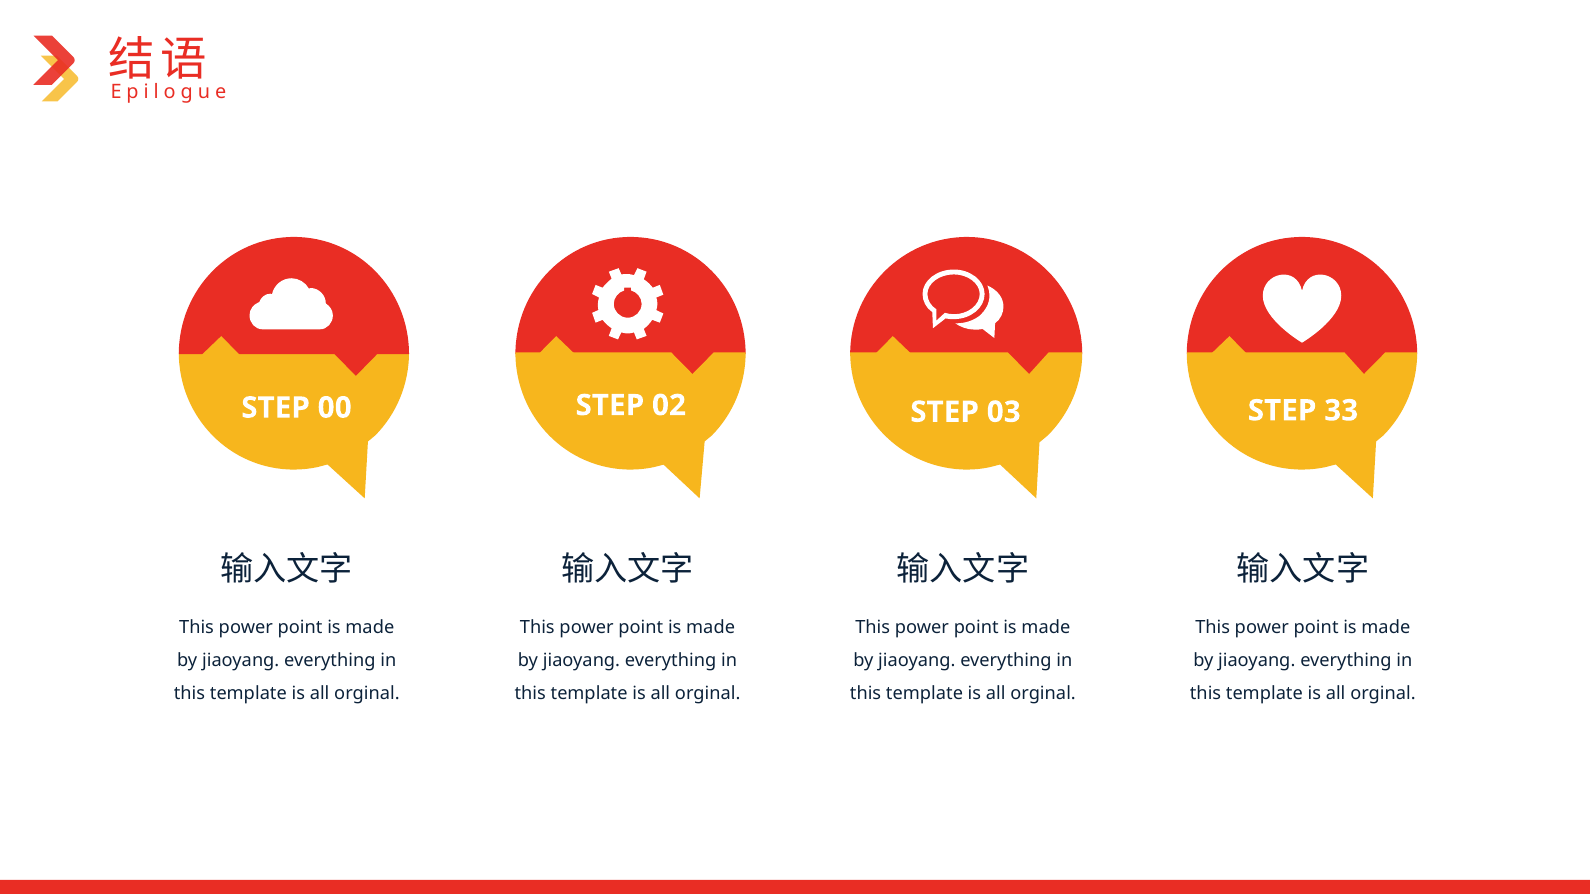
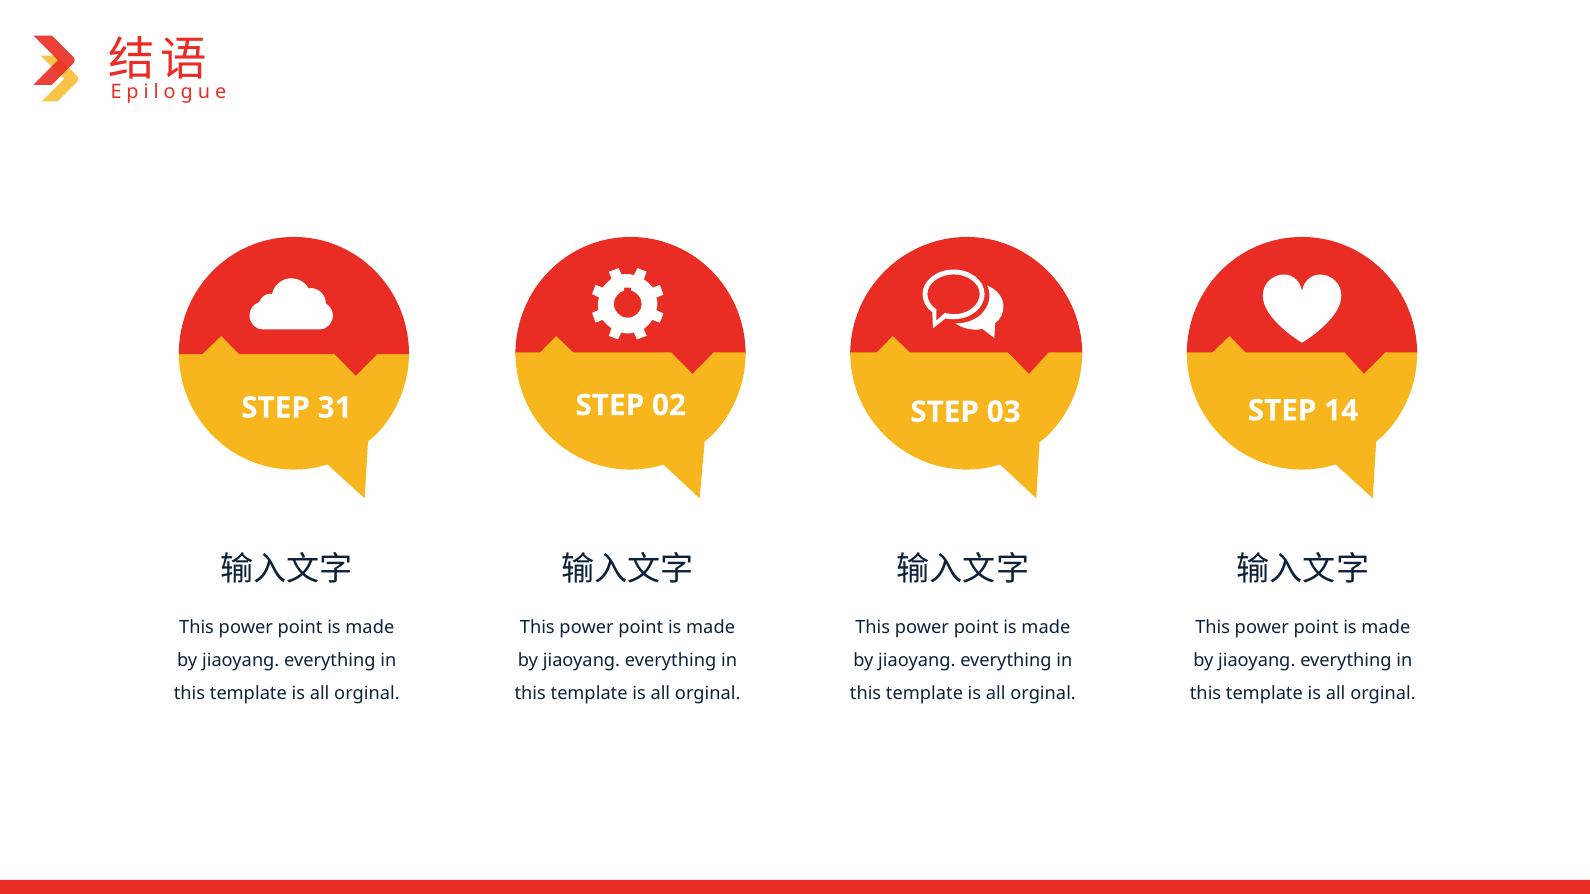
00: 00 -> 31
33: 33 -> 14
